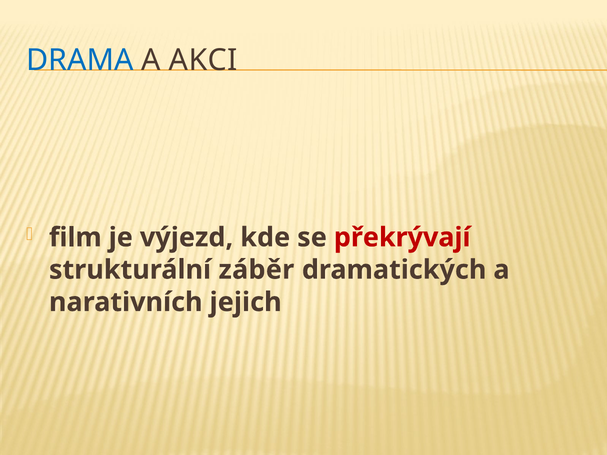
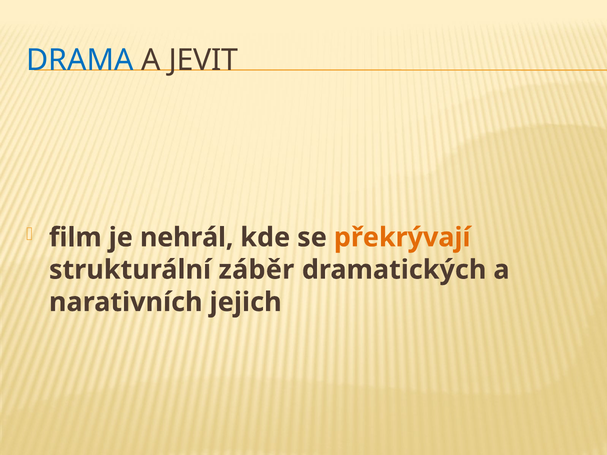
AKCI: AKCI -> JEVIT
výjezd: výjezd -> nehrál
překrývají colour: red -> orange
